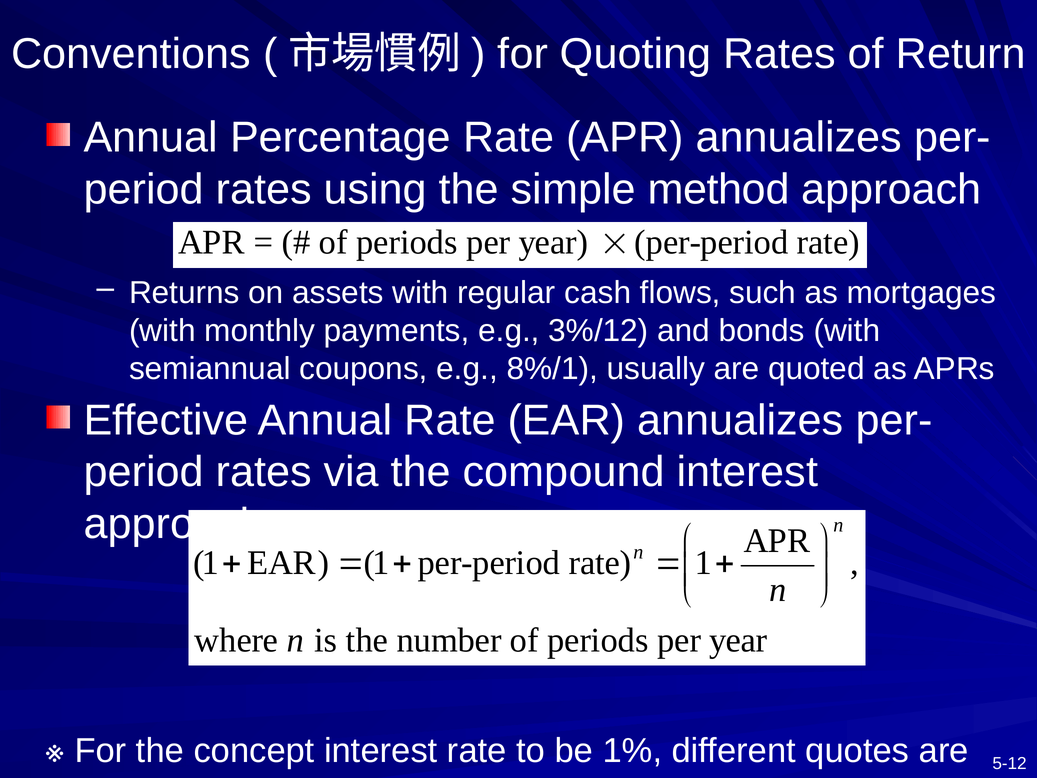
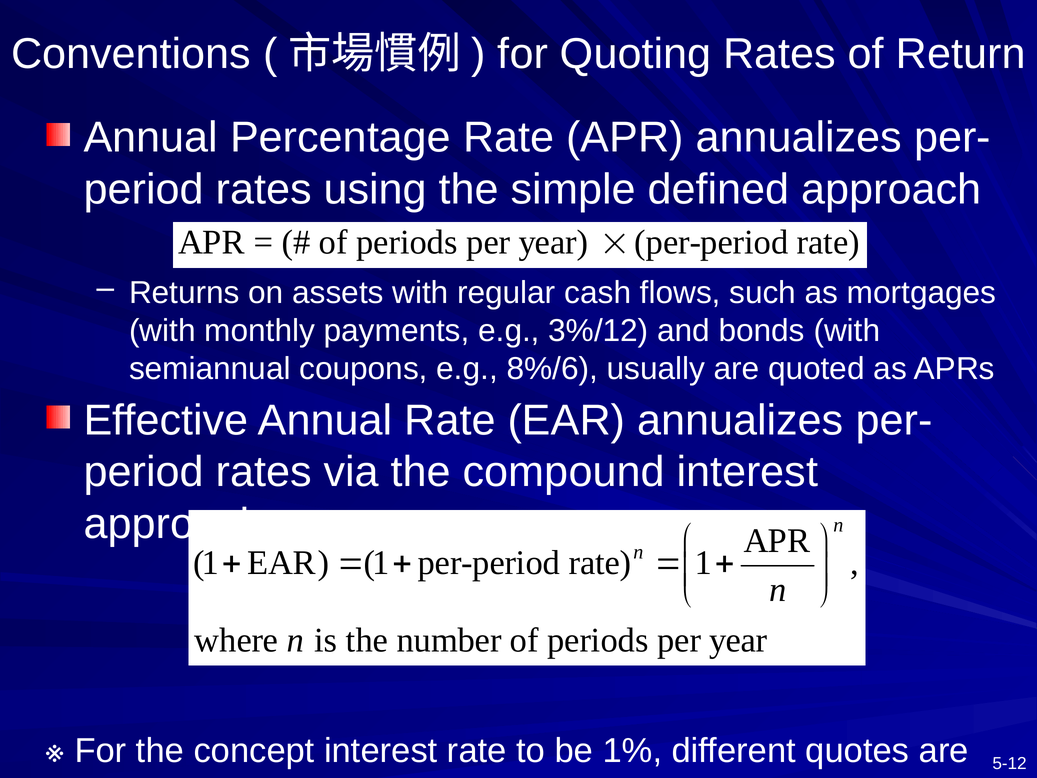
method: method -> defined
8%/1: 8%/1 -> 8%/6
